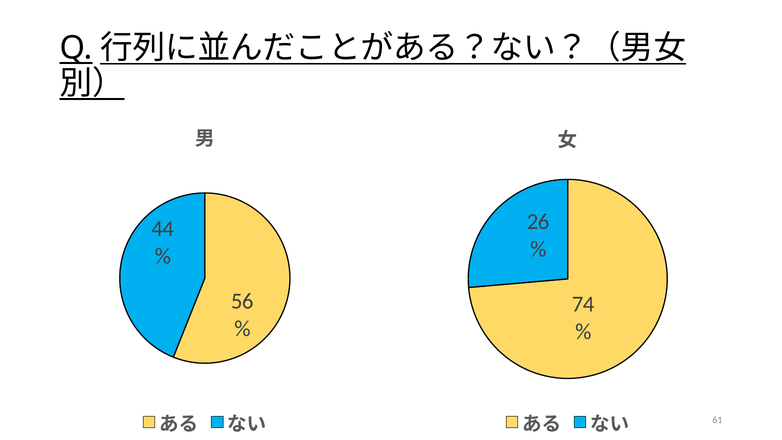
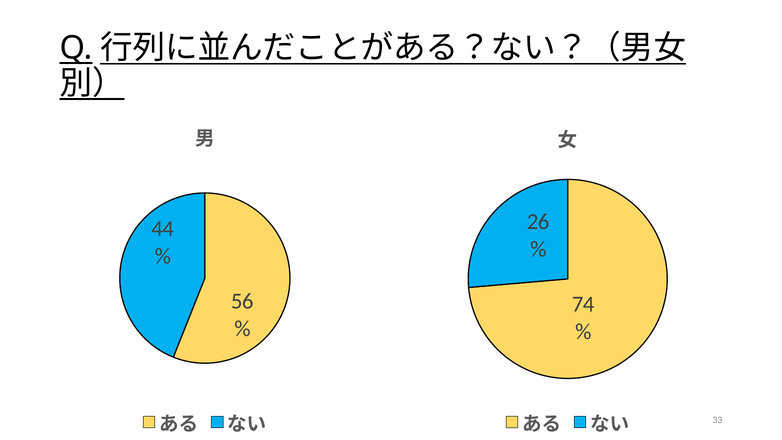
61: 61 -> 33
